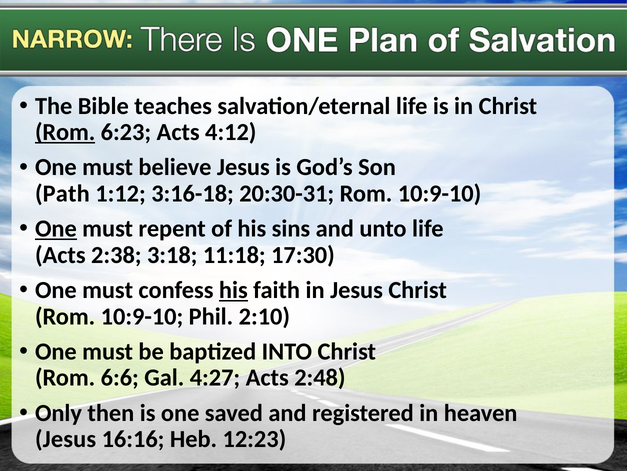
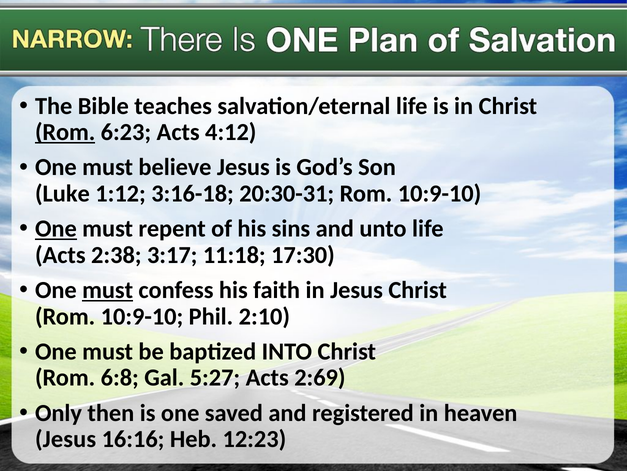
Path: Path -> Luke
3:18: 3:18 -> 3:17
must at (108, 290) underline: none -> present
his at (233, 290) underline: present -> none
6:6: 6:6 -> 6:8
4:27: 4:27 -> 5:27
2:48: 2:48 -> 2:69
